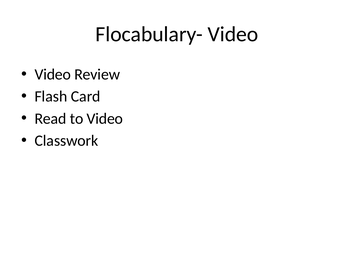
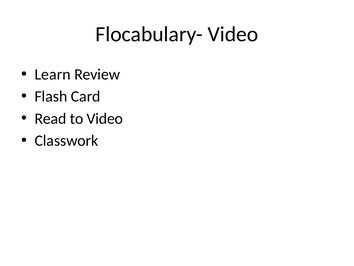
Video at (53, 74): Video -> Learn
